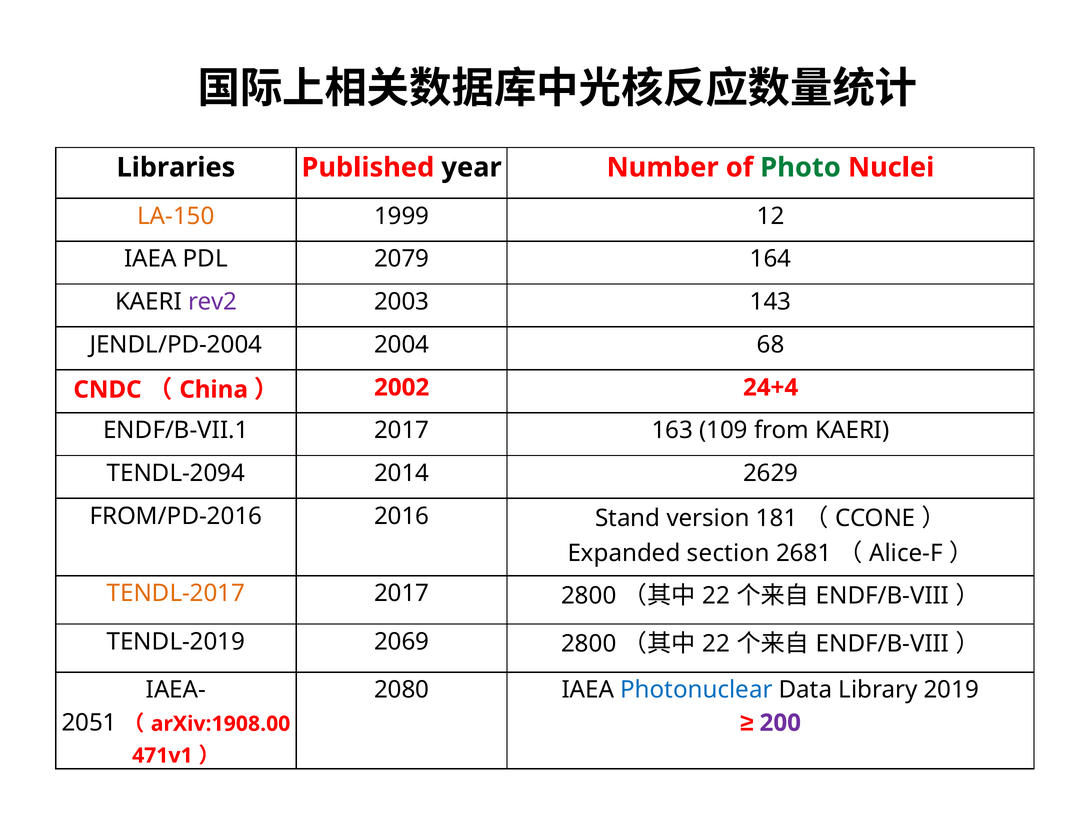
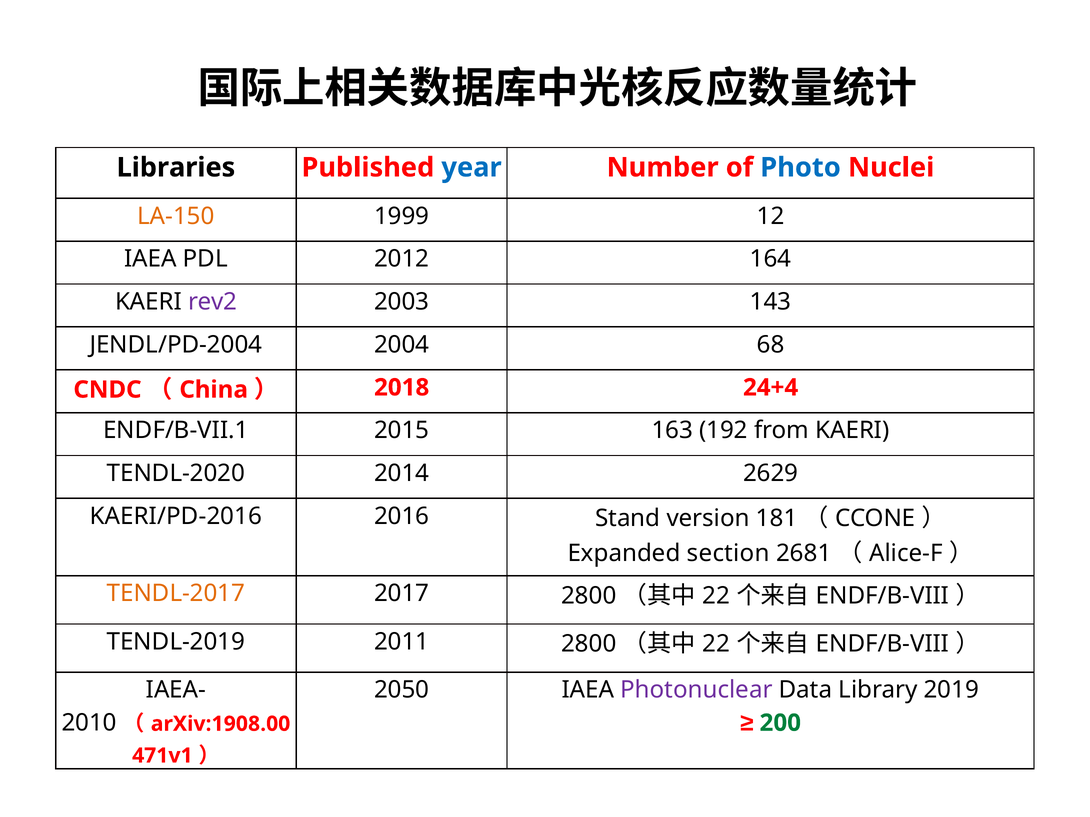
year colour: black -> blue
Photo colour: green -> blue
2079: 2079 -> 2012
2002: 2002 -> 2018
ENDF/B-VII.1 2017: 2017 -> 2015
109: 109 -> 192
TENDL-2094: TENDL-2094 -> TENDL-2020
FROM/PD-2016: FROM/PD-2016 -> KAERI/PD-2016
2069: 2069 -> 2011
2080: 2080 -> 2050
Photonuclear colour: blue -> purple
200 colour: purple -> green
2051: 2051 -> 2010
